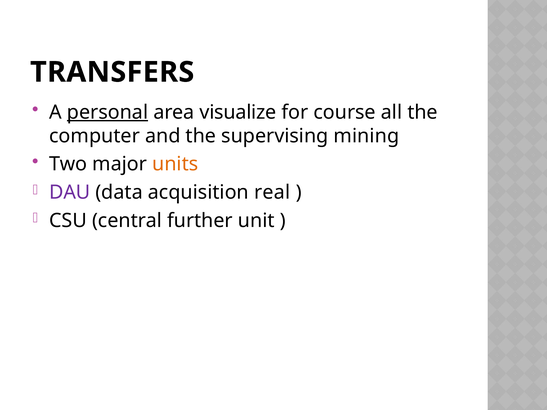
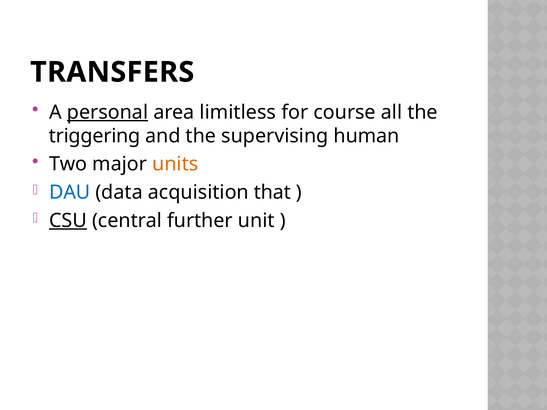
visualize: visualize -> limitless
computer: computer -> triggering
mining: mining -> human
DAU colour: purple -> blue
real: real -> that
CSU underline: none -> present
